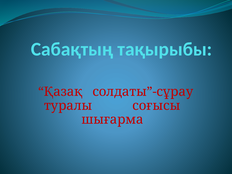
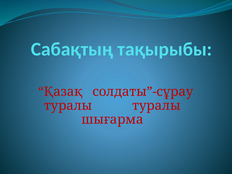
туралы соғысы: соғысы -> туралы
